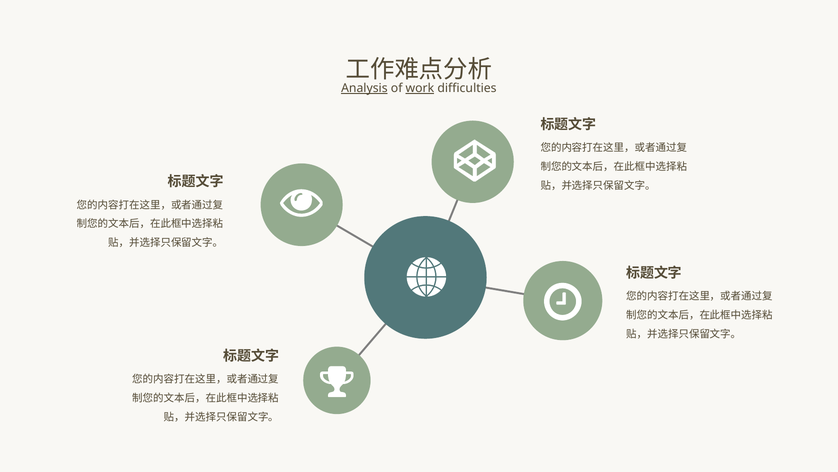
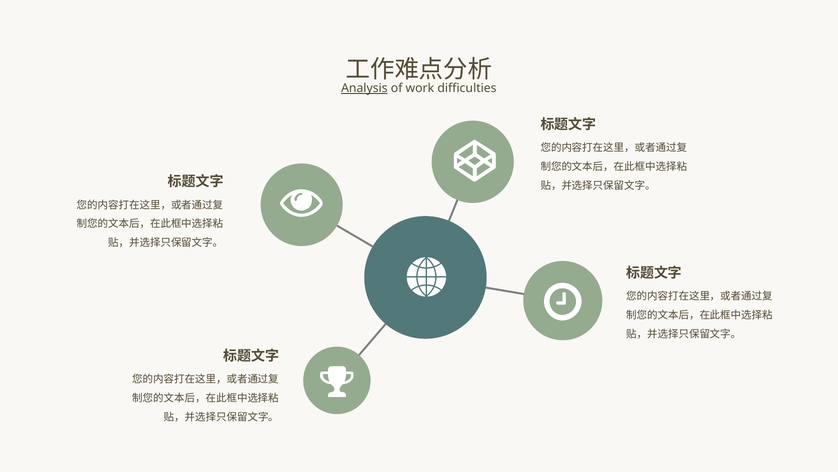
work underline: present -> none
